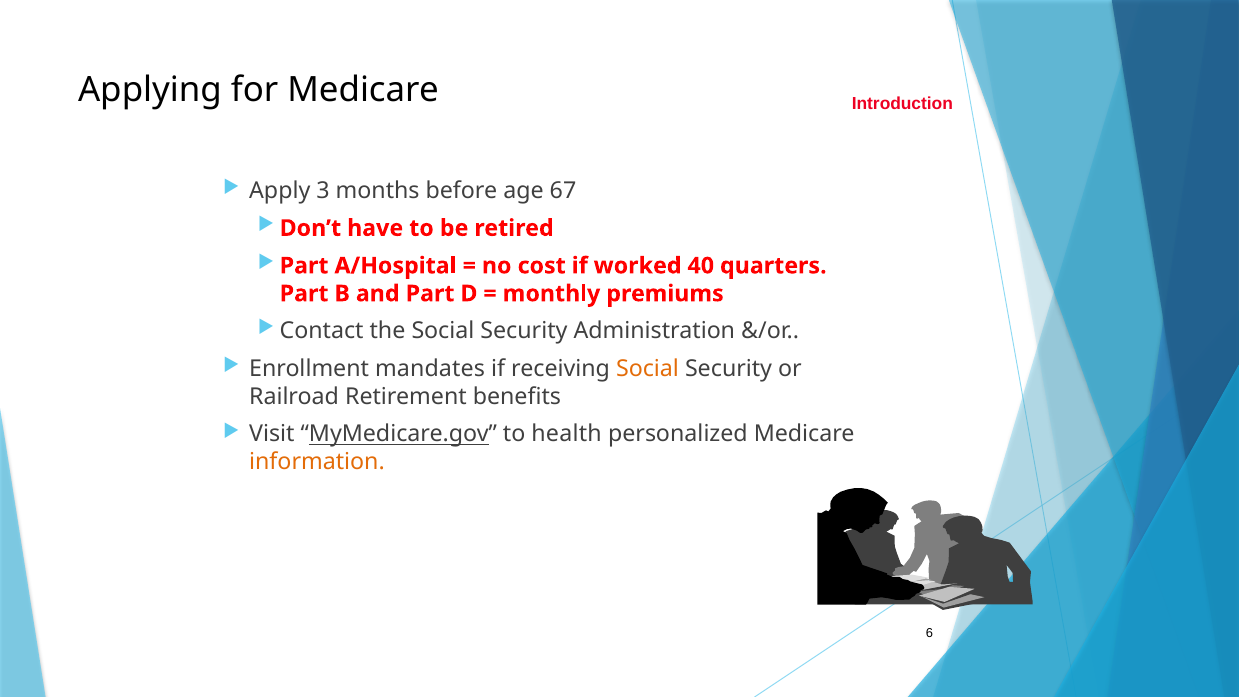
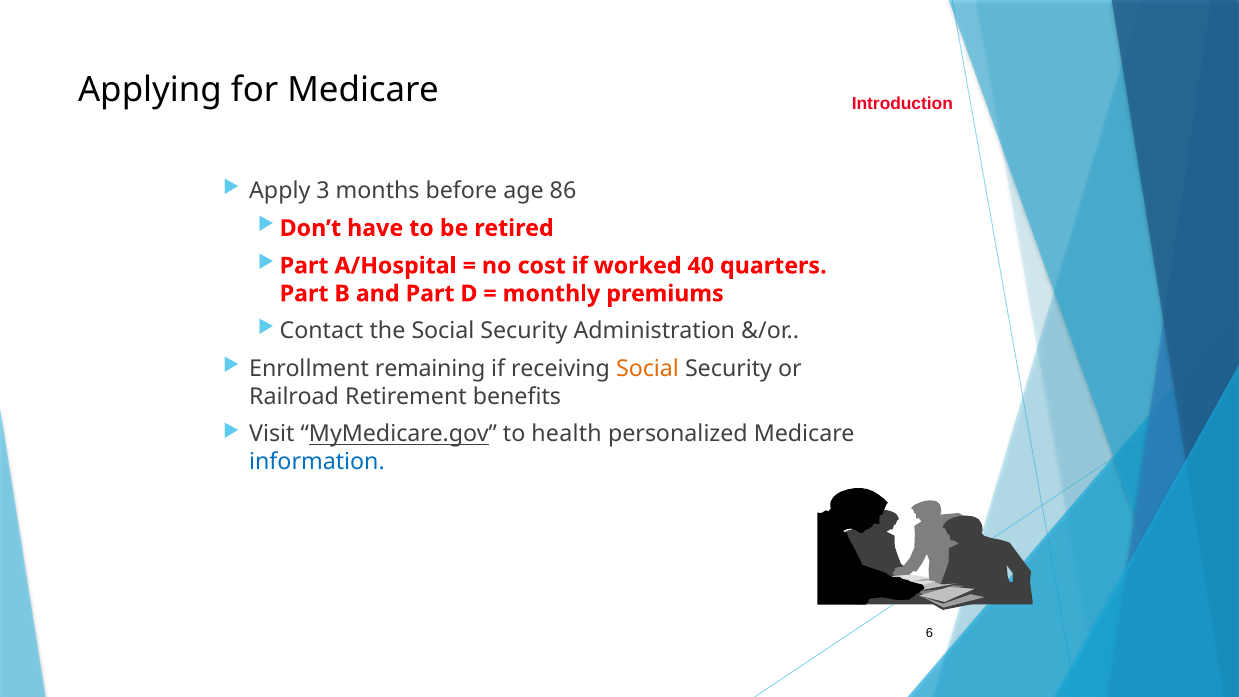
67: 67 -> 86
mandates: mandates -> remaining
information colour: orange -> blue
